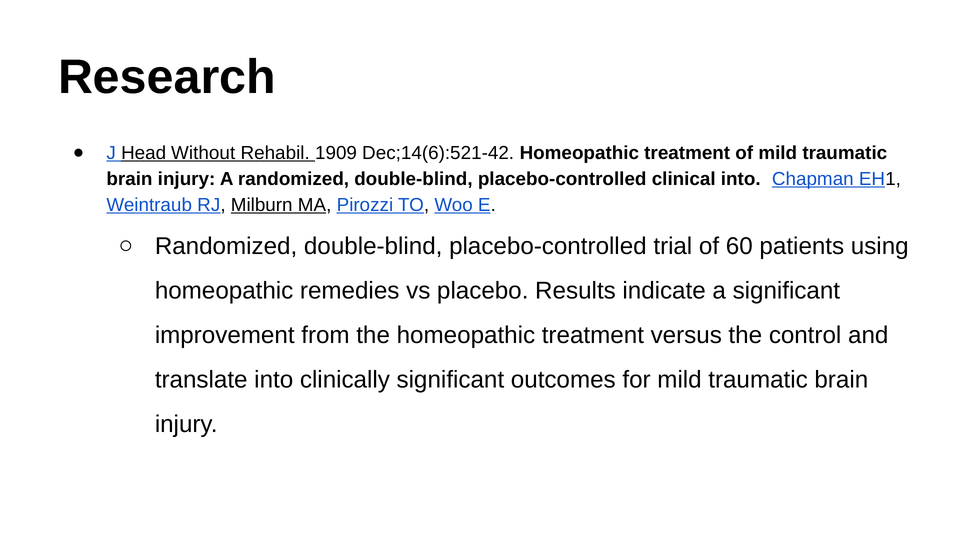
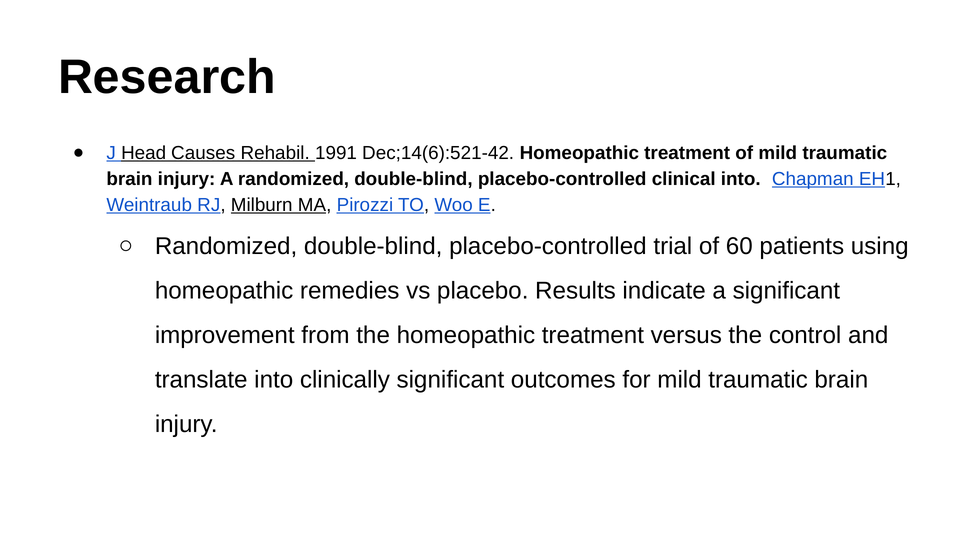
Without: Without -> Causes
1909: 1909 -> 1991
